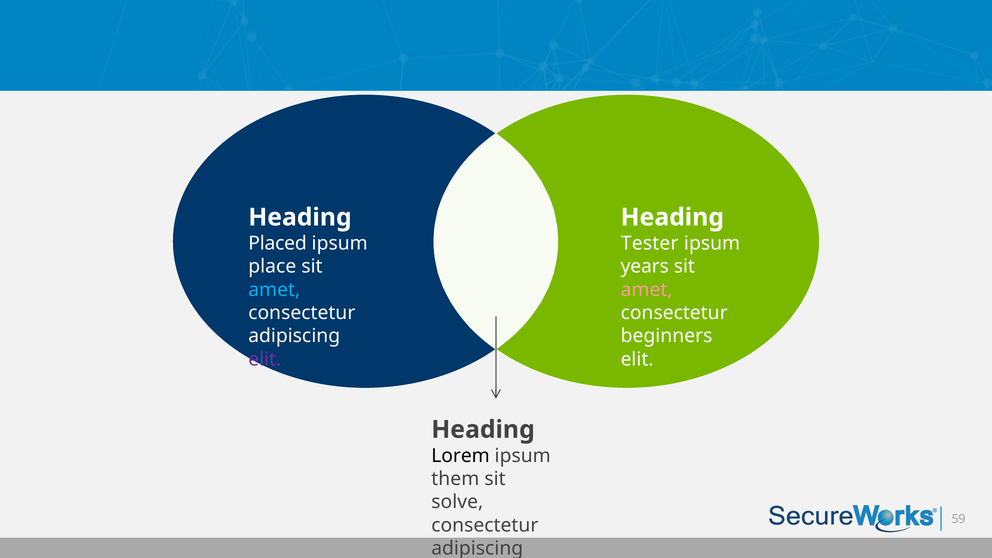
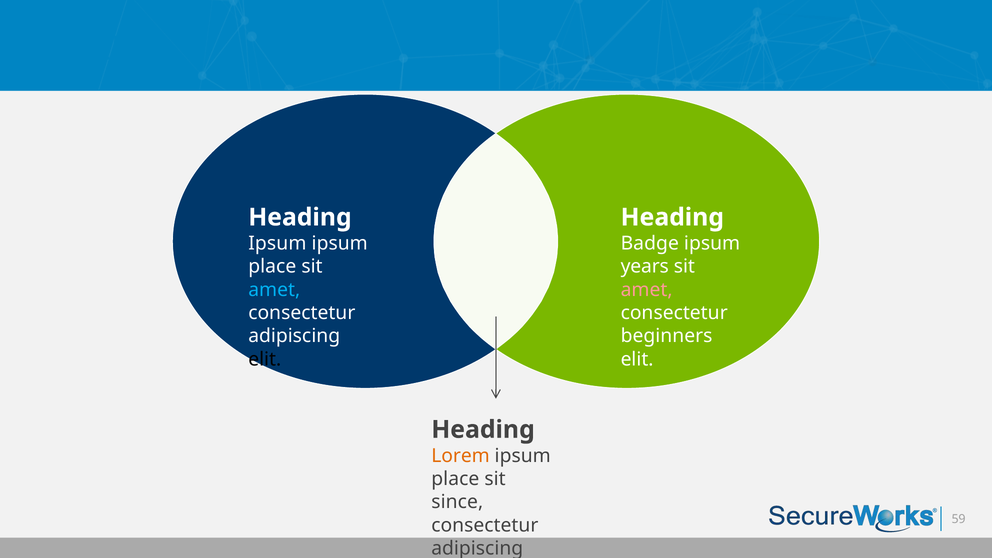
Placed at (278, 243): Placed -> Ipsum
Tester: Tester -> Badge
elit at (265, 359) colour: purple -> black
Lorem colour: black -> orange
them at (455, 479): them -> place
solve: solve -> since
